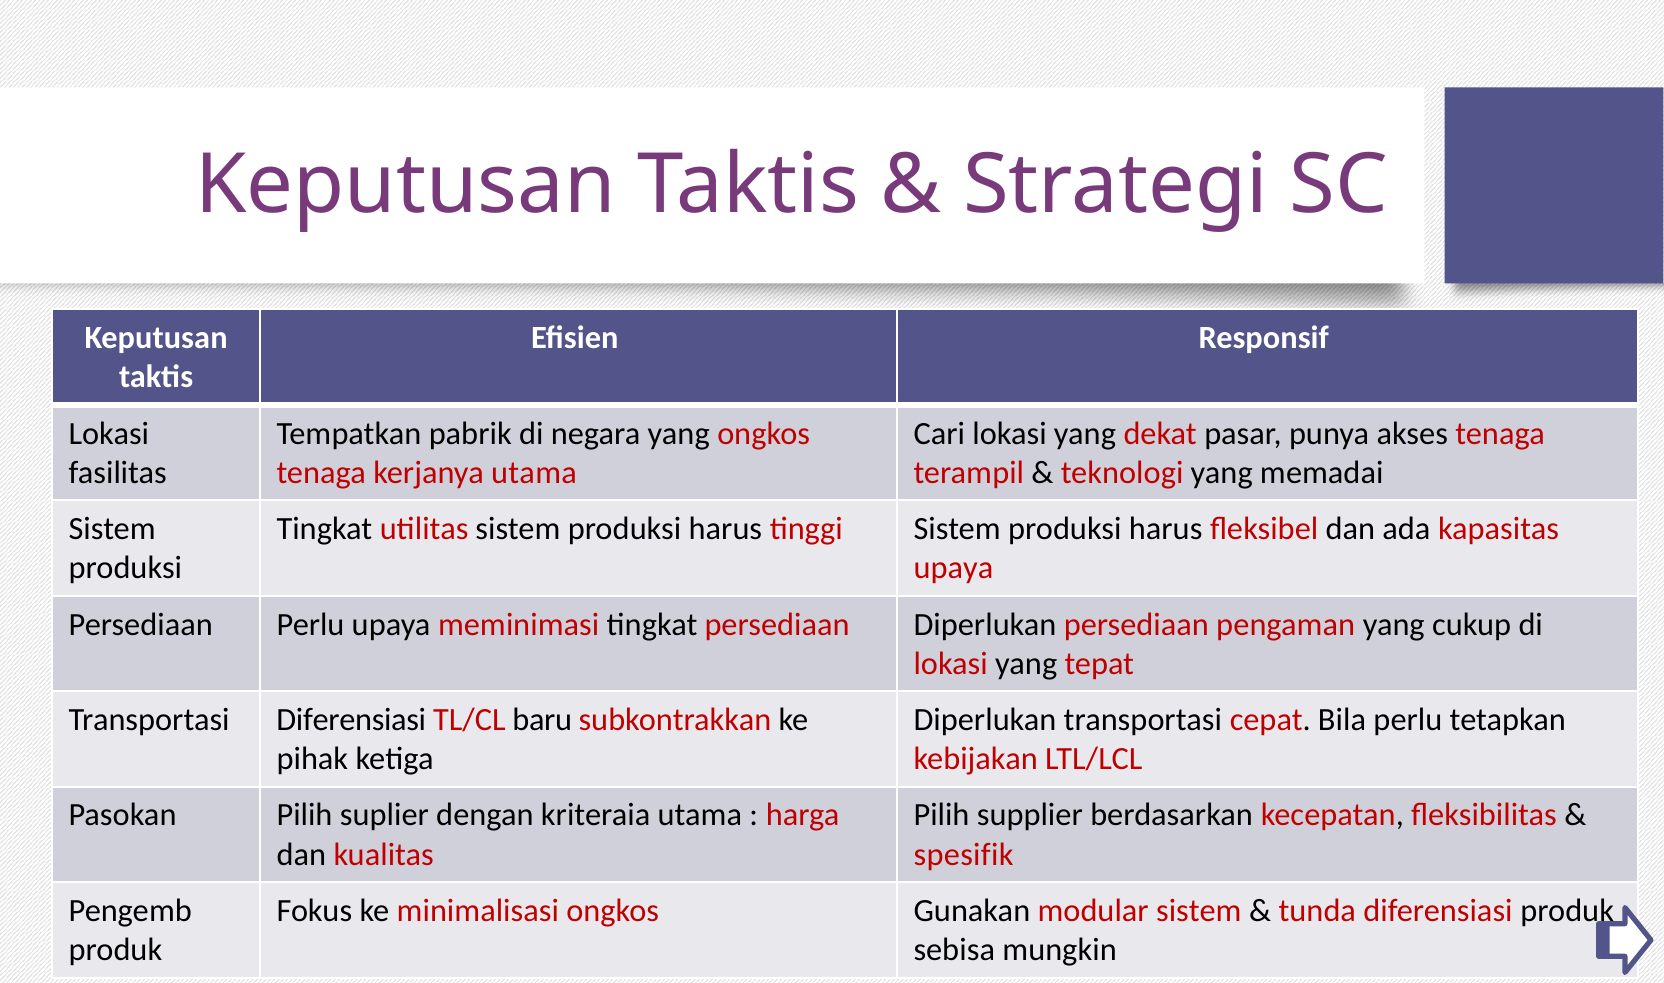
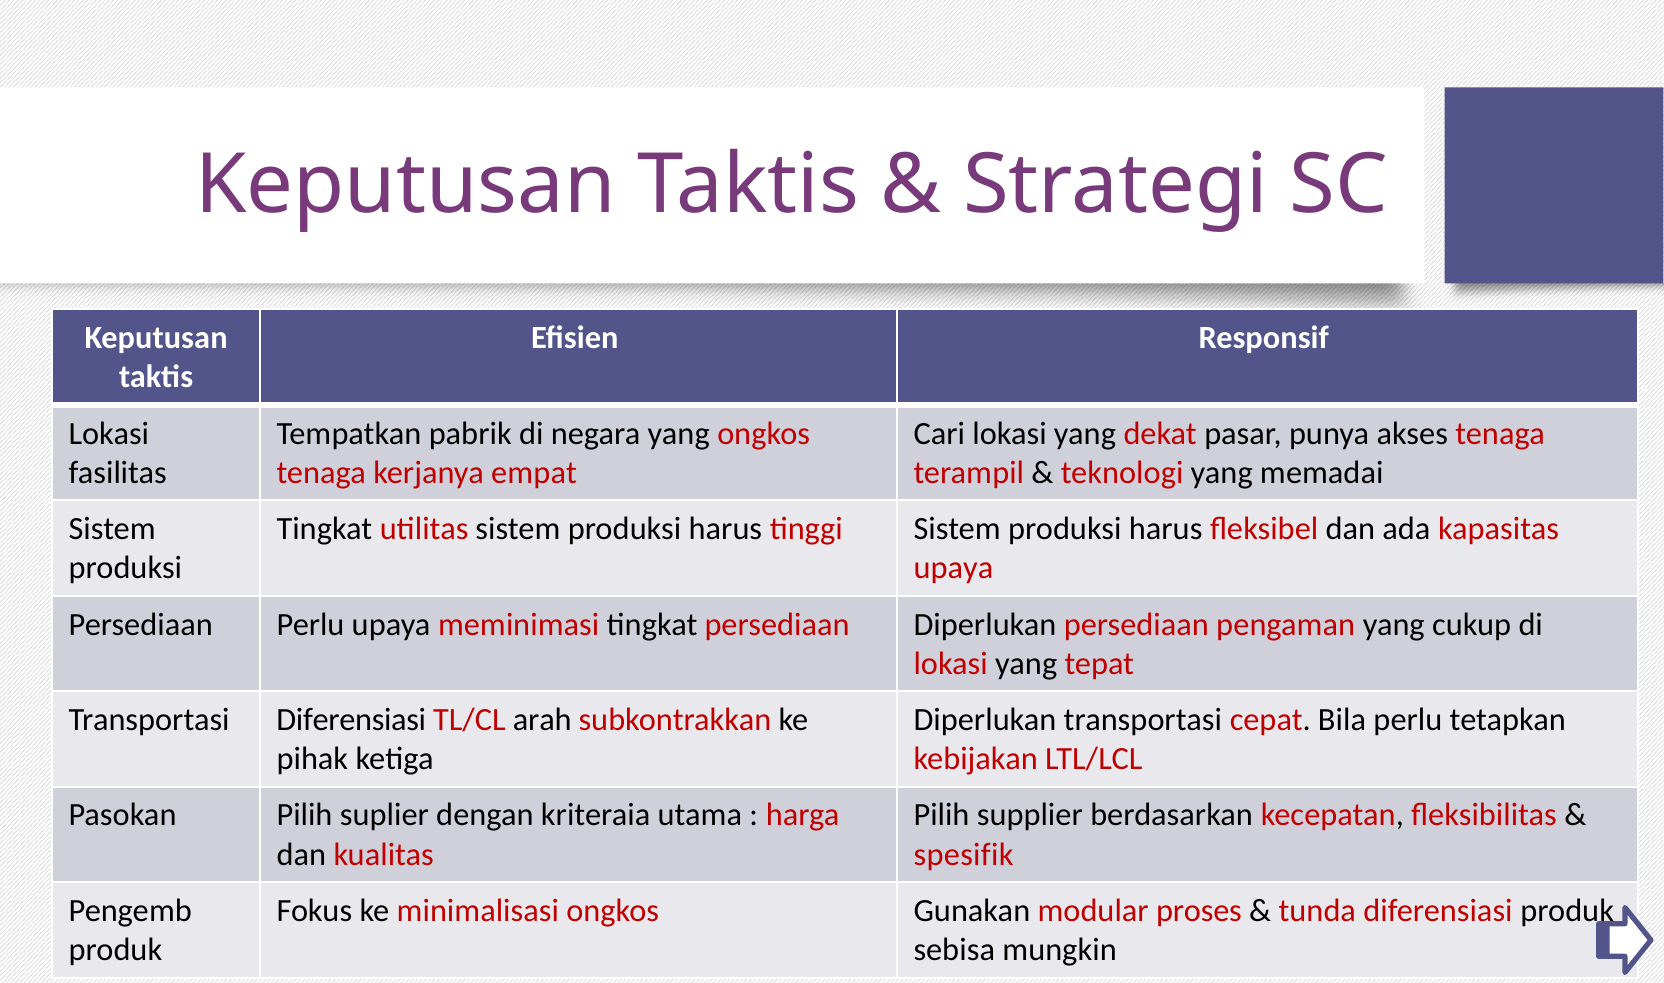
kerjanya utama: utama -> empat
baru: baru -> arah
modular sistem: sistem -> proses
